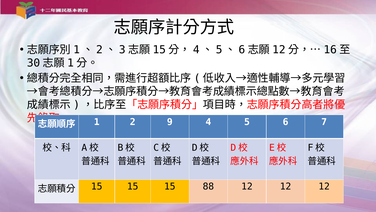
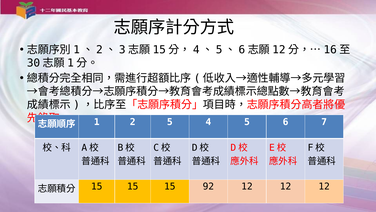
2 9: 9 -> 5
88: 88 -> 92
